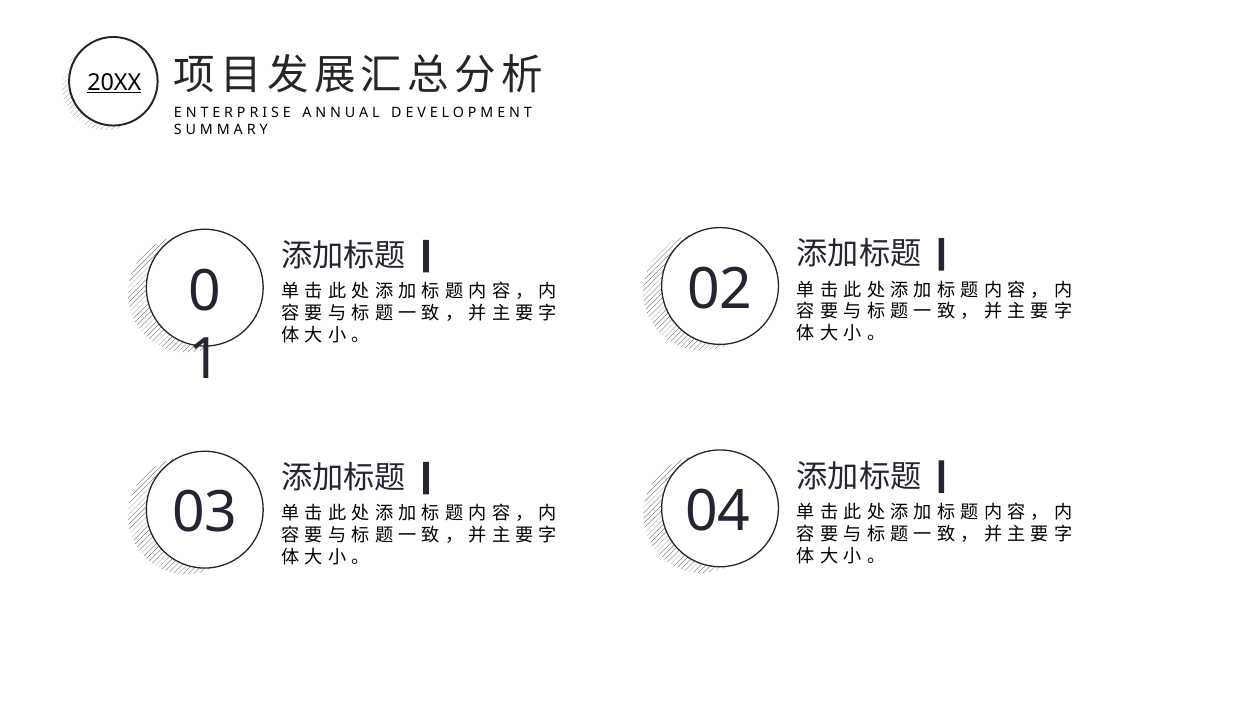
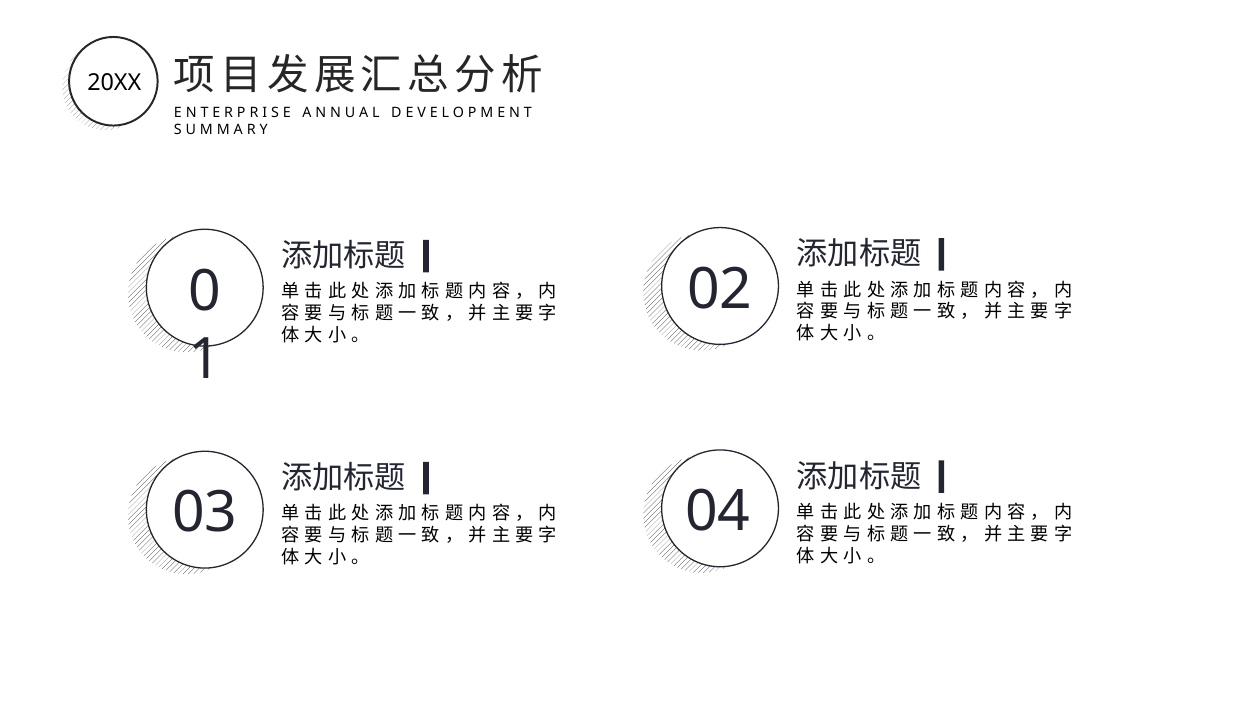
20XX underline: present -> none
